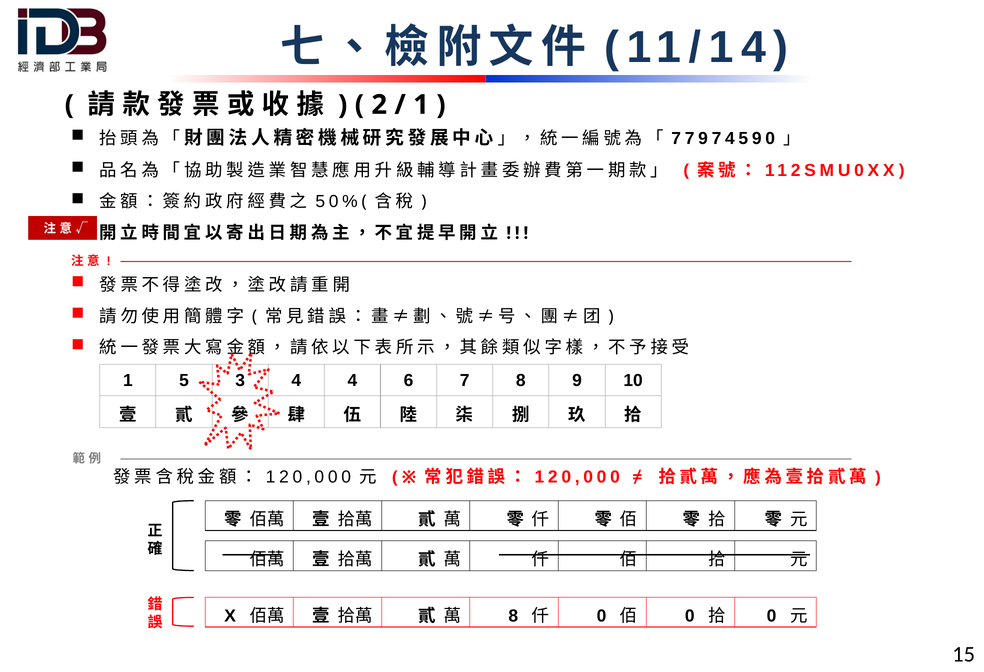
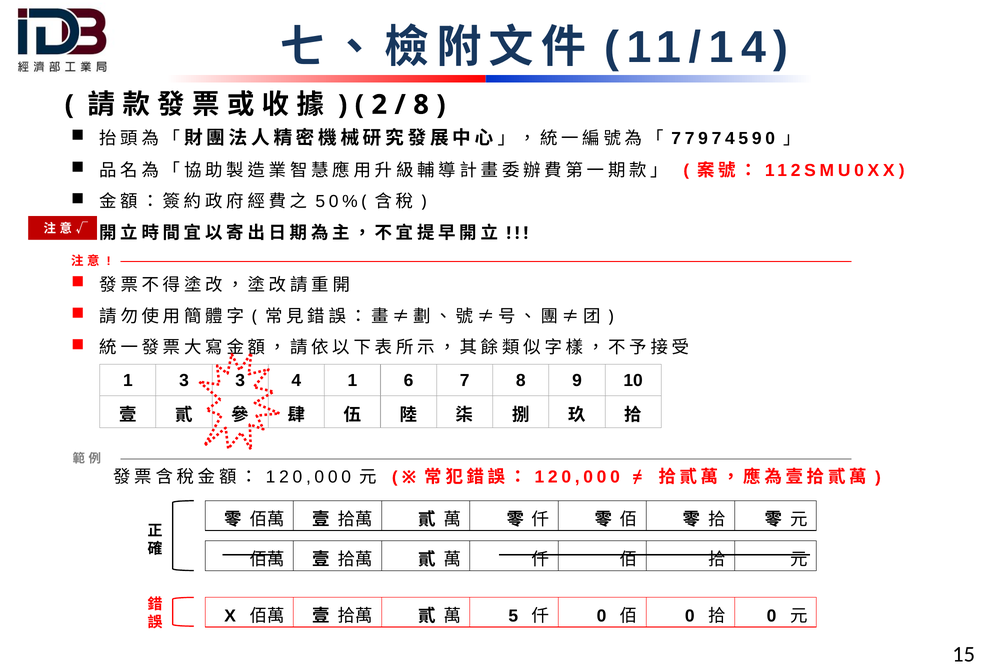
1 at (421, 105): 1 -> 8
1 5: 5 -> 3
4 4: 4 -> 1
8 at (513, 616): 8 -> 5
